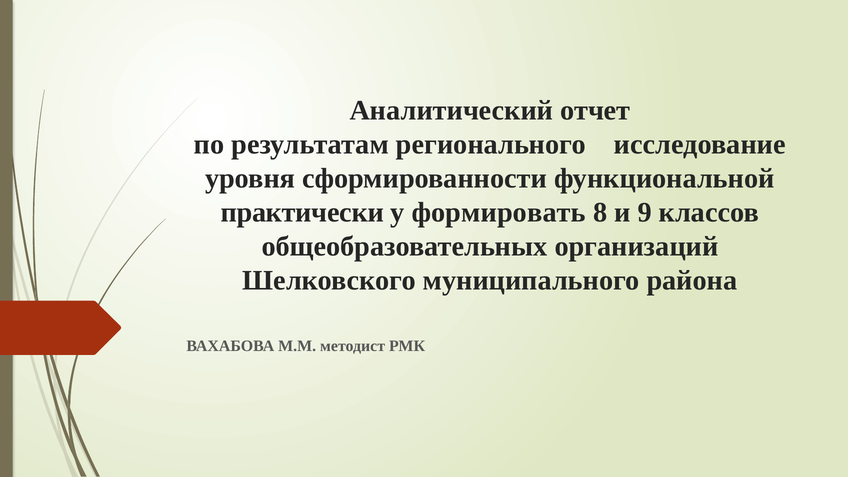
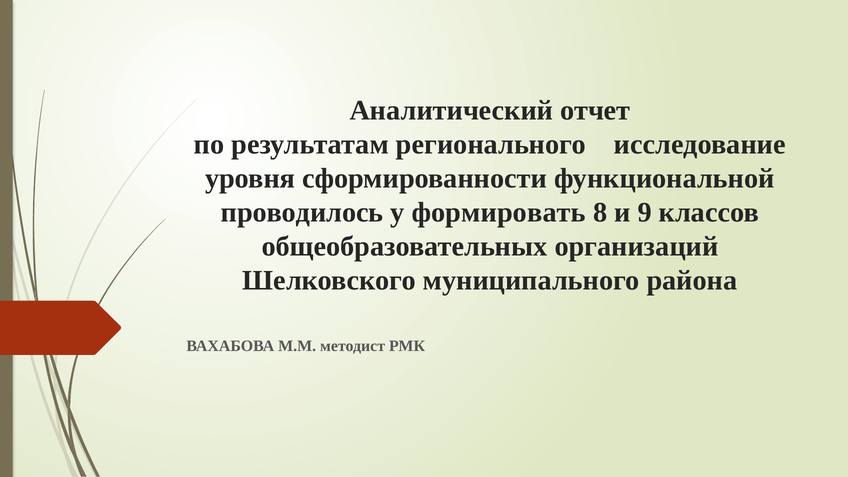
практически: практически -> проводилось
